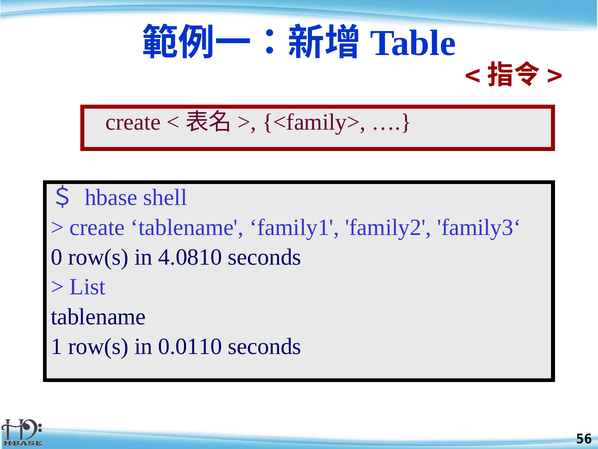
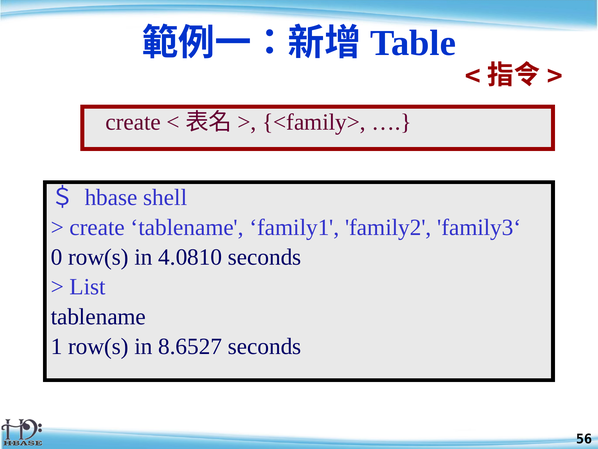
0.0110: 0.0110 -> 8.6527
